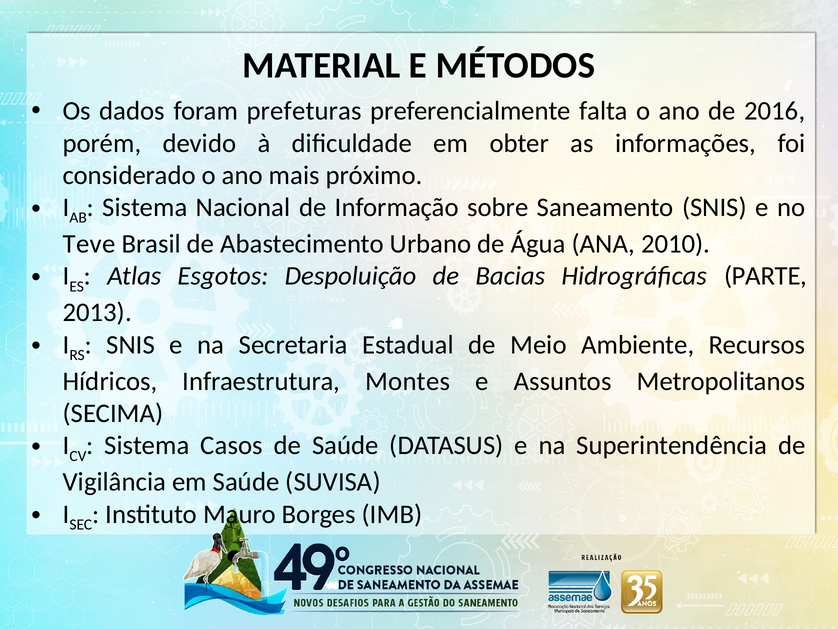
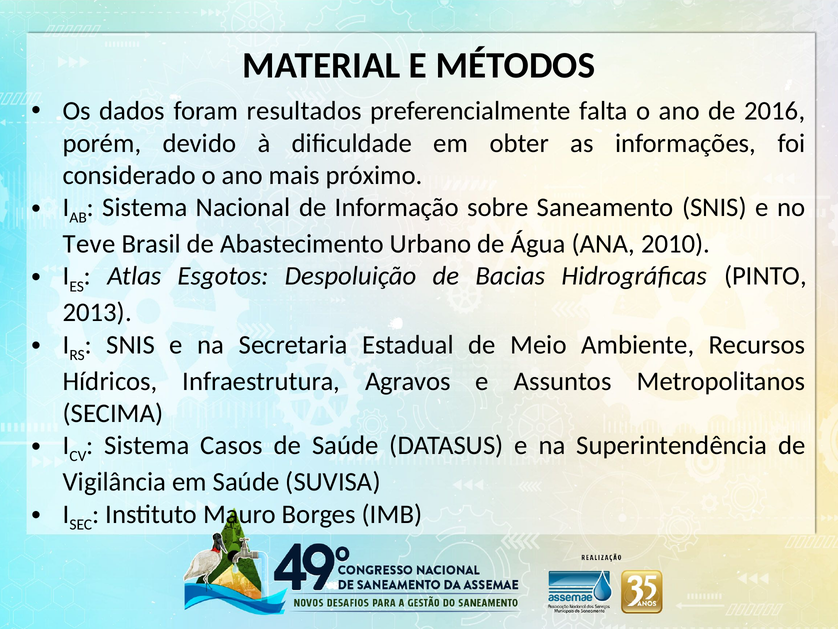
prefeturas: prefeturas -> resultados
PARTE: PARTE -> PINTO
Montes: Montes -> Agravos
